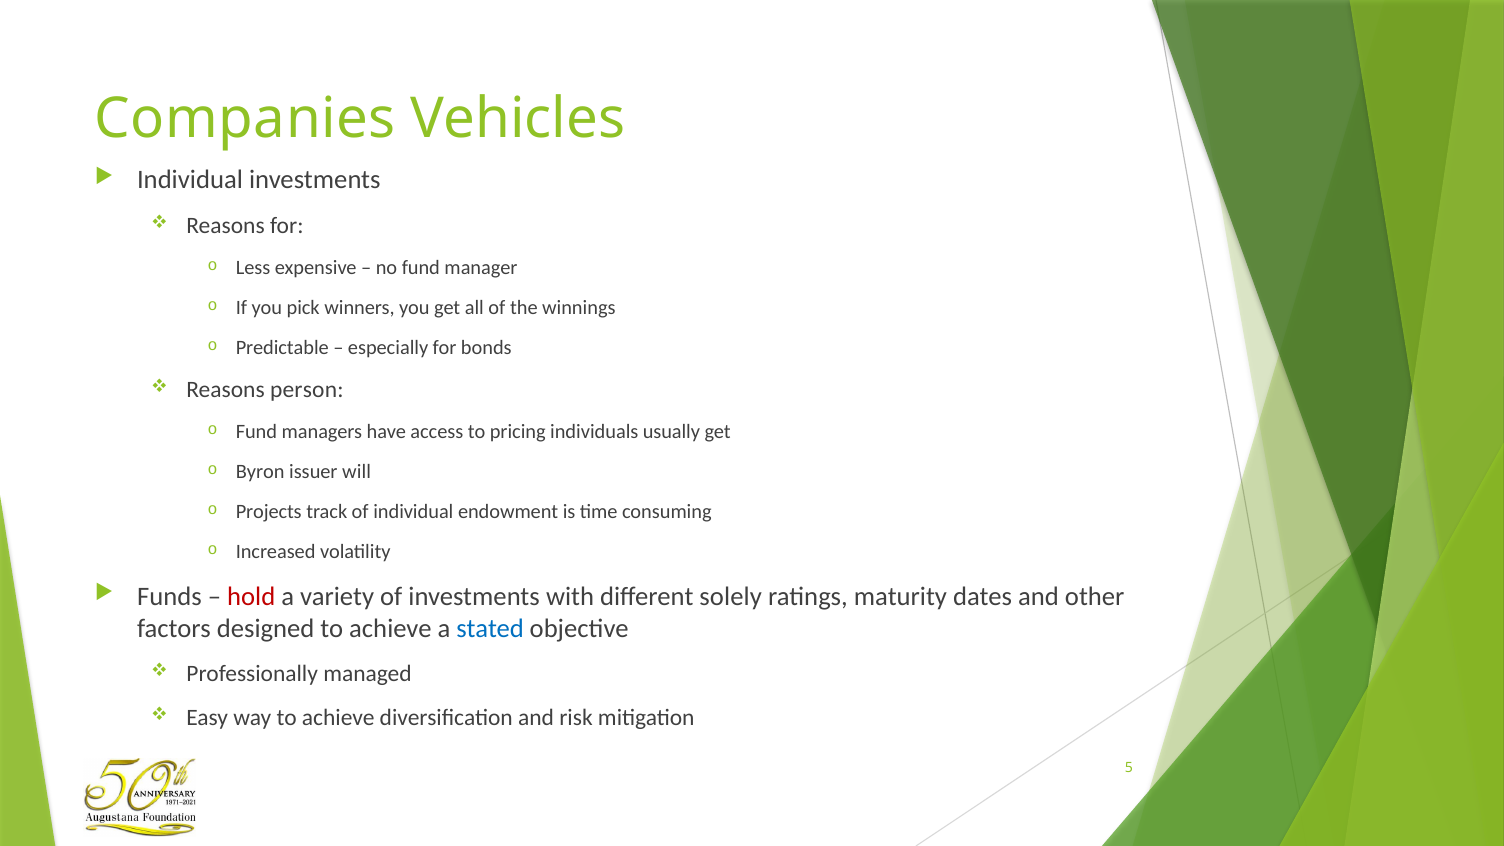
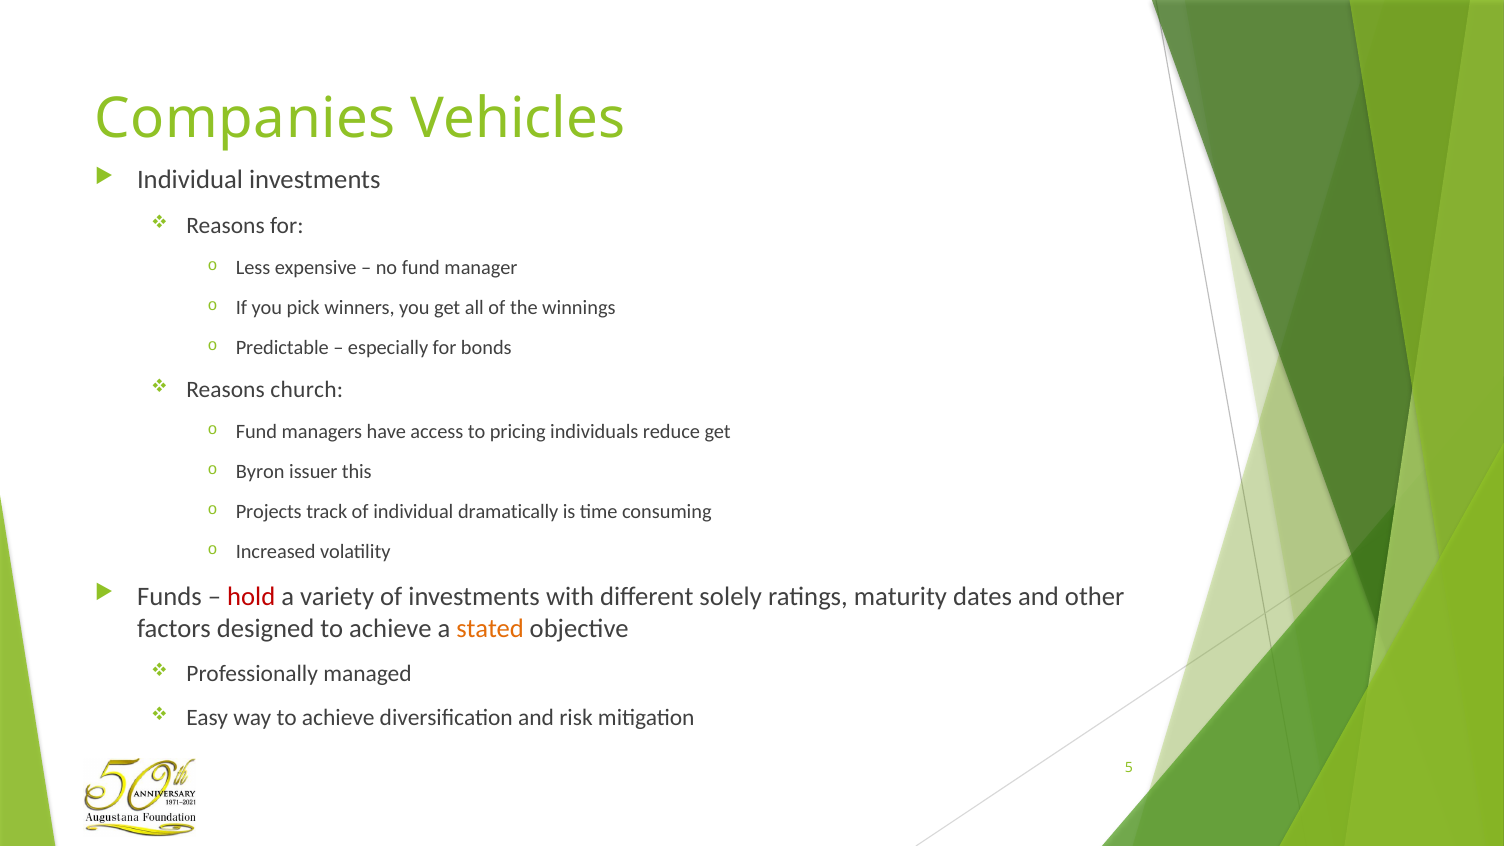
person: person -> church
usually: usually -> reduce
will: will -> this
endowment: endowment -> dramatically
stated colour: blue -> orange
